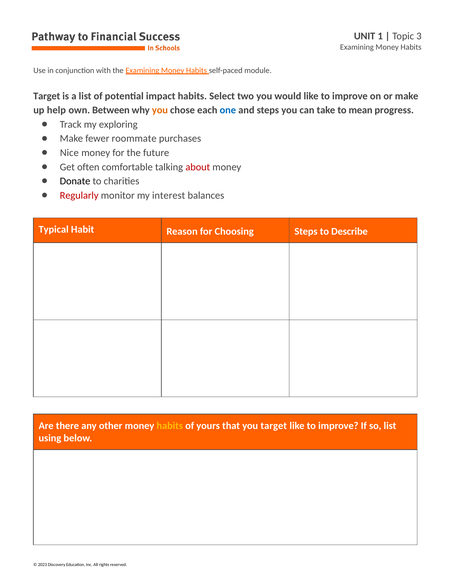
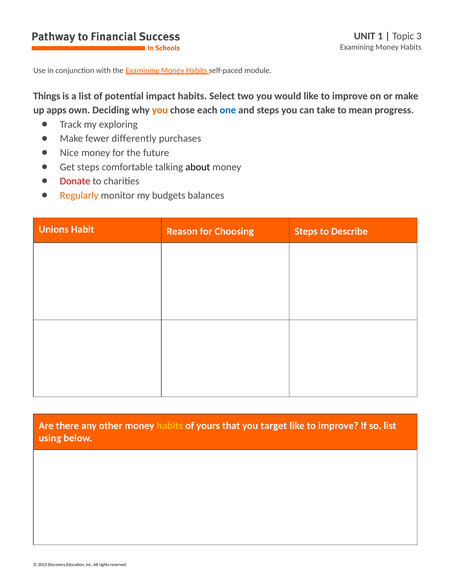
Target at (47, 96): Target -> Things
help: help -> apps
Between: Between -> Deciding
roommate: roommate -> differently
Get often: often -> steps
about colour: red -> black
Donate colour: black -> red
Regularly colour: red -> orange
interest: interest -> budgets
Typical: Typical -> Unions
